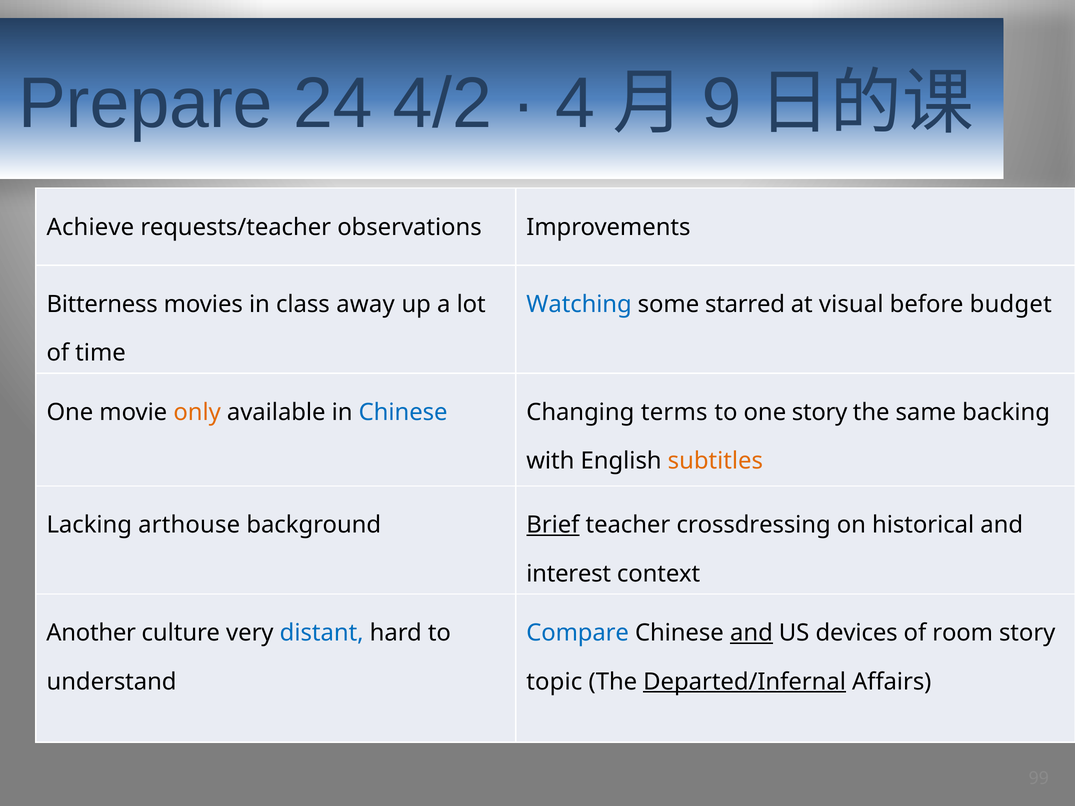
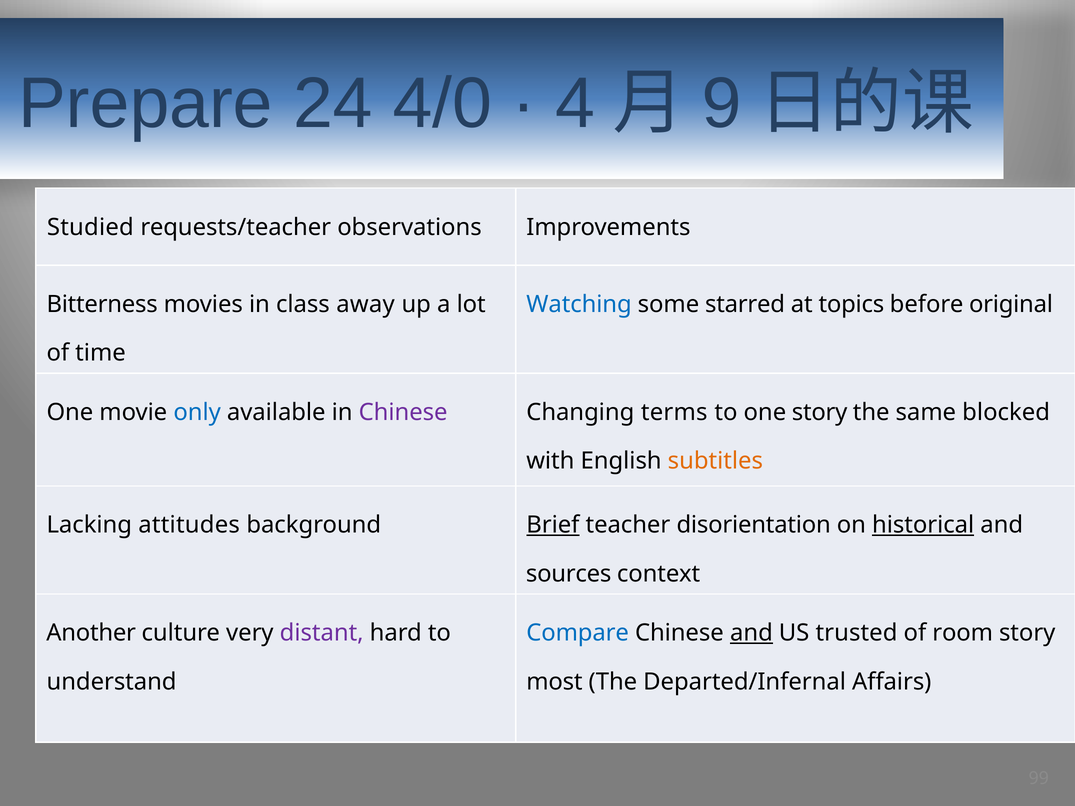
4/2: 4/2 -> 4/0
Achieve: Achieve -> Studied
visual: visual -> topics
budget: budget -> original
only colour: orange -> blue
Chinese at (403, 412) colour: blue -> purple
backing: backing -> blocked
arthouse: arthouse -> attitudes
crossdressing: crossdressing -> disorientation
historical underline: none -> present
interest: interest -> sources
distant colour: blue -> purple
devices: devices -> trusted
topic: topic -> most
Departed/Infernal underline: present -> none
